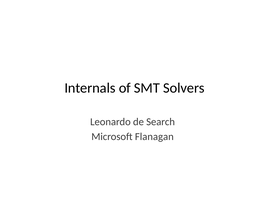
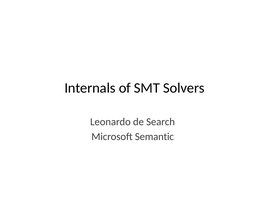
Flanagan: Flanagan -> Semantic
